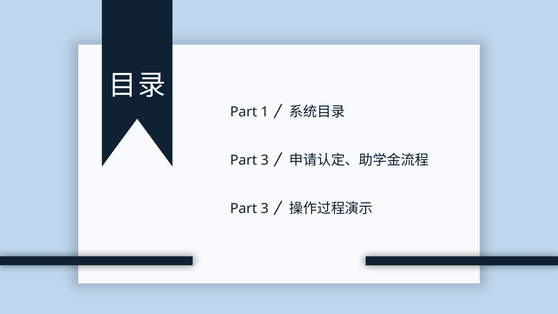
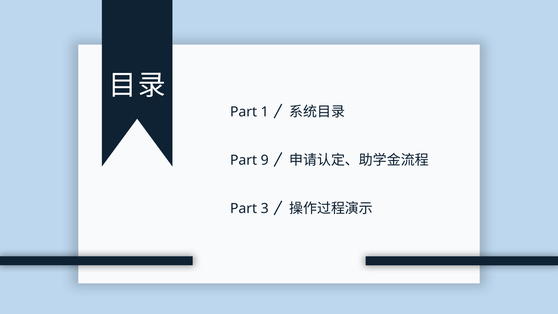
3 at (265, 160): 3 -> 9
